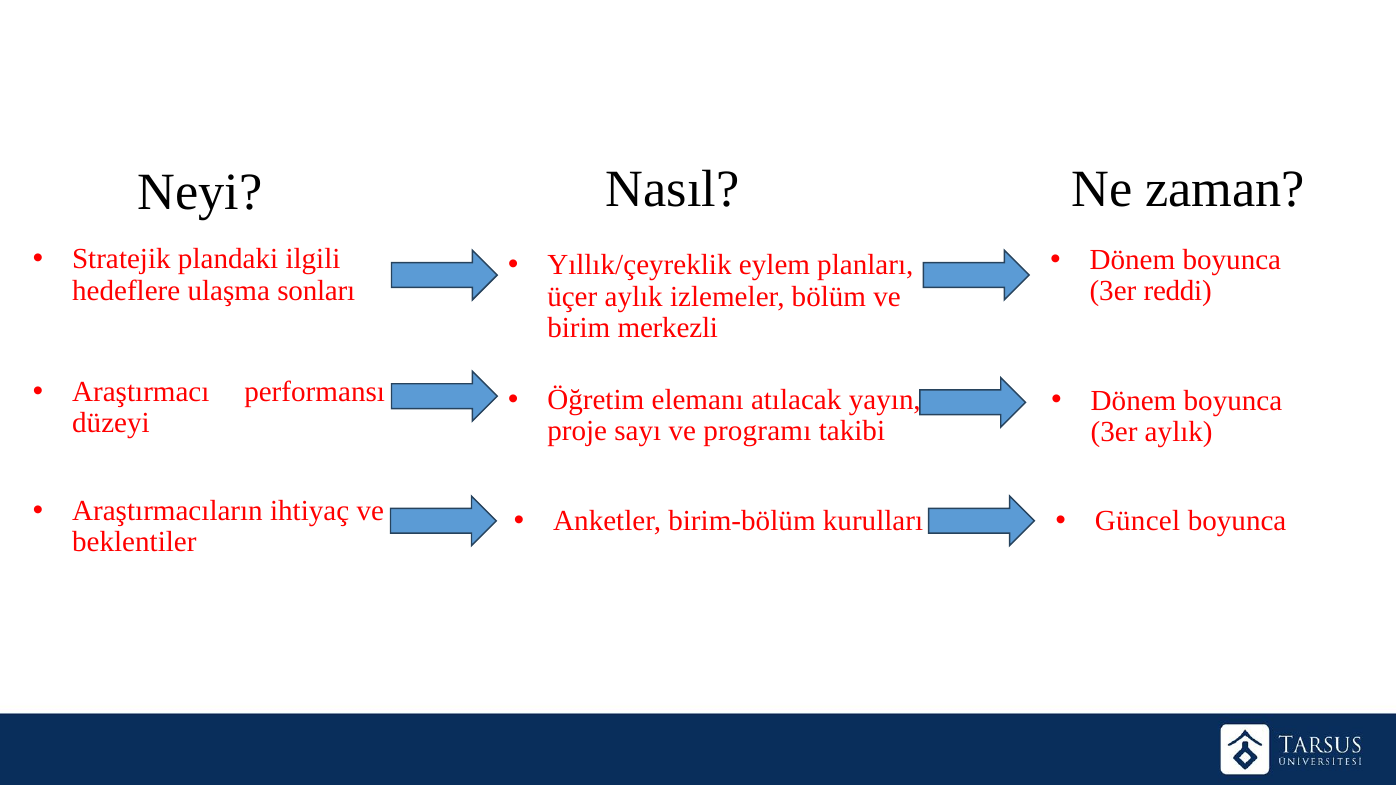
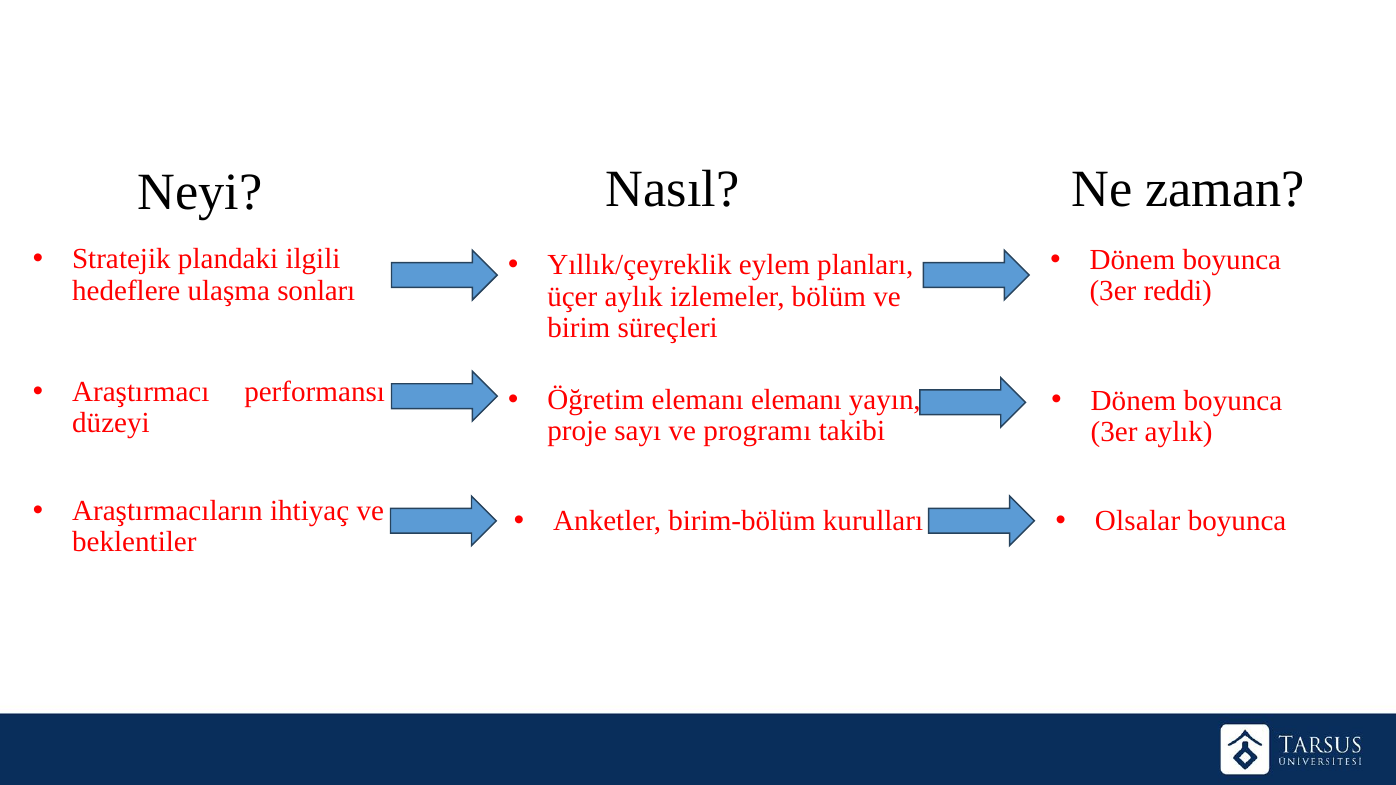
merkezli: merkezli -> süreçleri
elemanı atılacak: atılacak -> elemanı
Güncel: Güncel -> Olsalar
